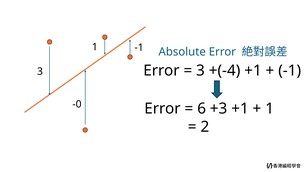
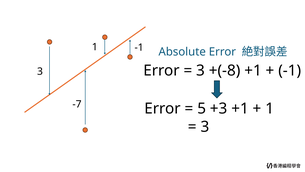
+(-4: +(-4 -> +(-8
-0: -0 -> -7
6: 6 -> 5
2 at (205, 127): 2 -> 3
